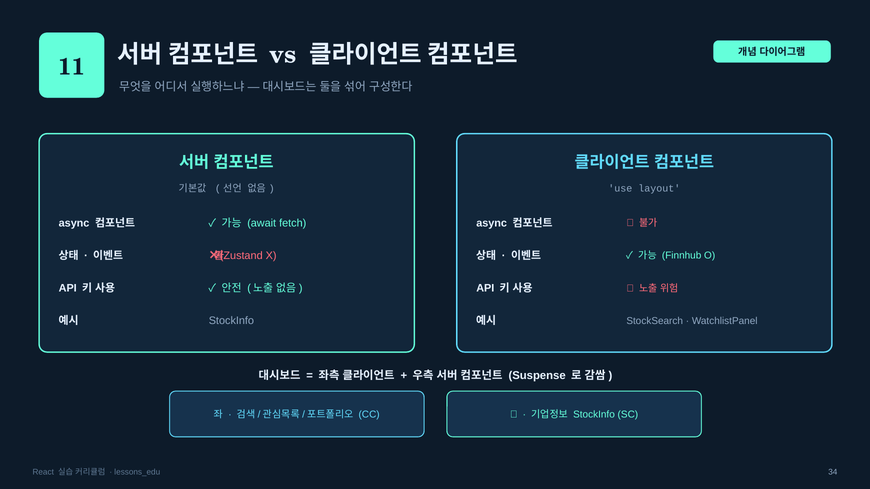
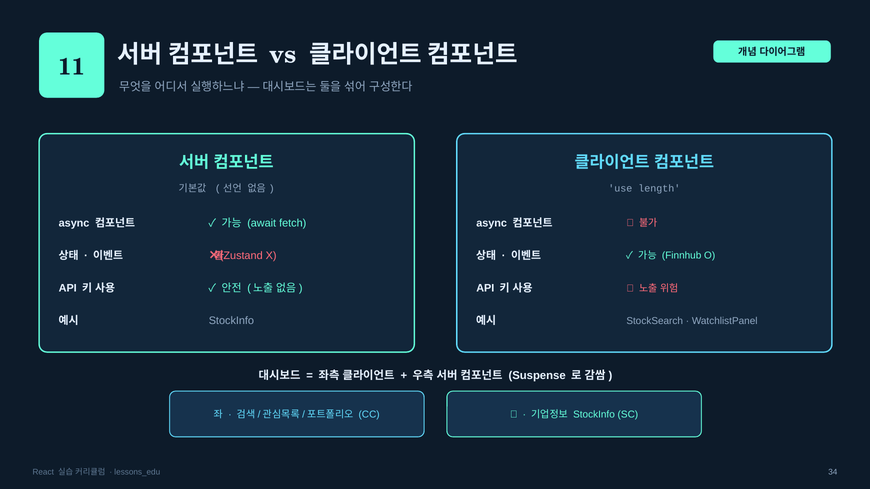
layout: layout -> length
